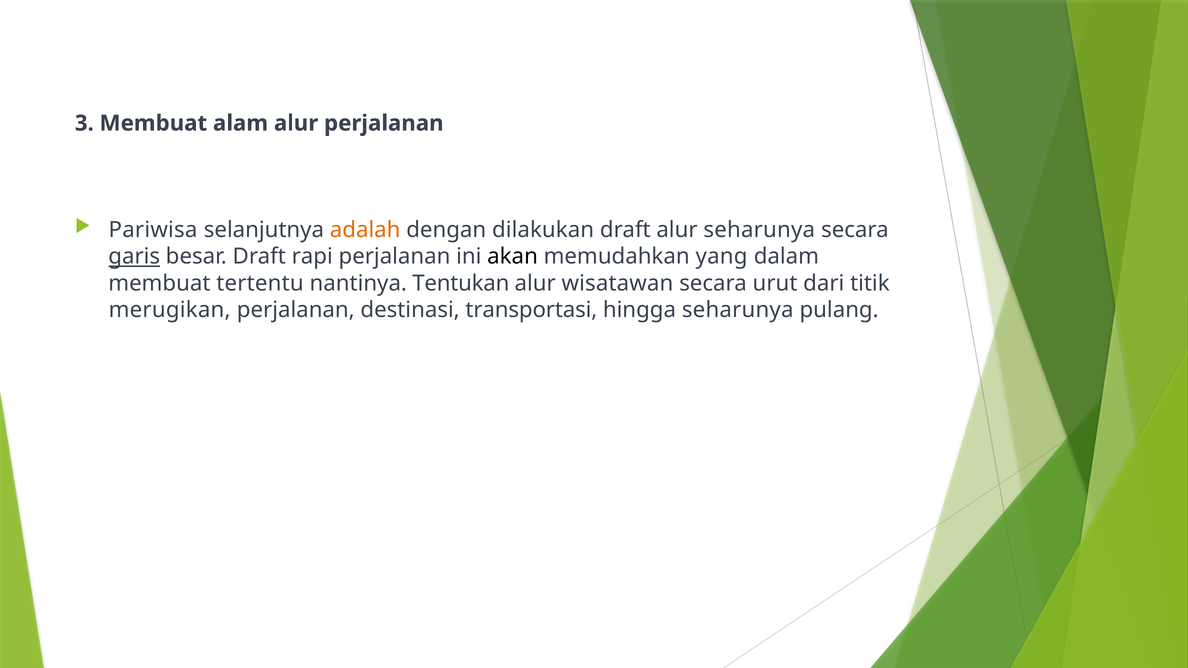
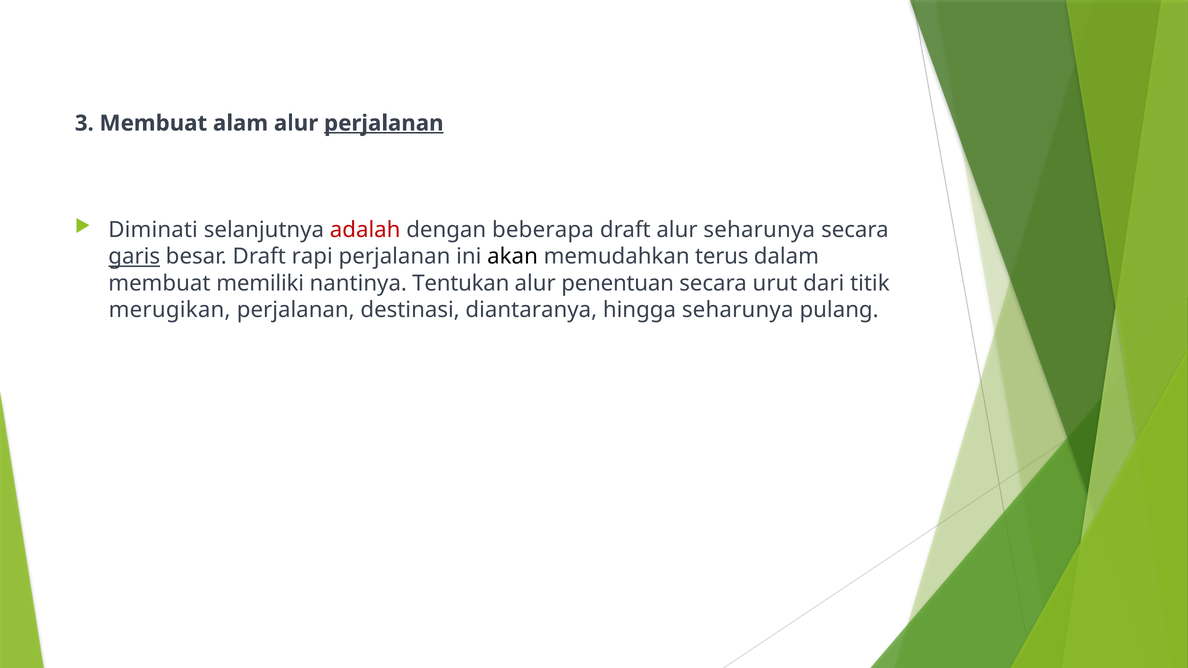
perjalanan at (384, 123) underline: none -> present
Pariwisa: Pariwisa -> Diminati
adalah colour: orange -> red
dilakukan: dilakukan -> beberapa
yang: yang -> terus
tertentu: tertentu -> memiliki
wisatawan: wisatawan -> penentuan
transportasi: transportasi -> diantaranya
